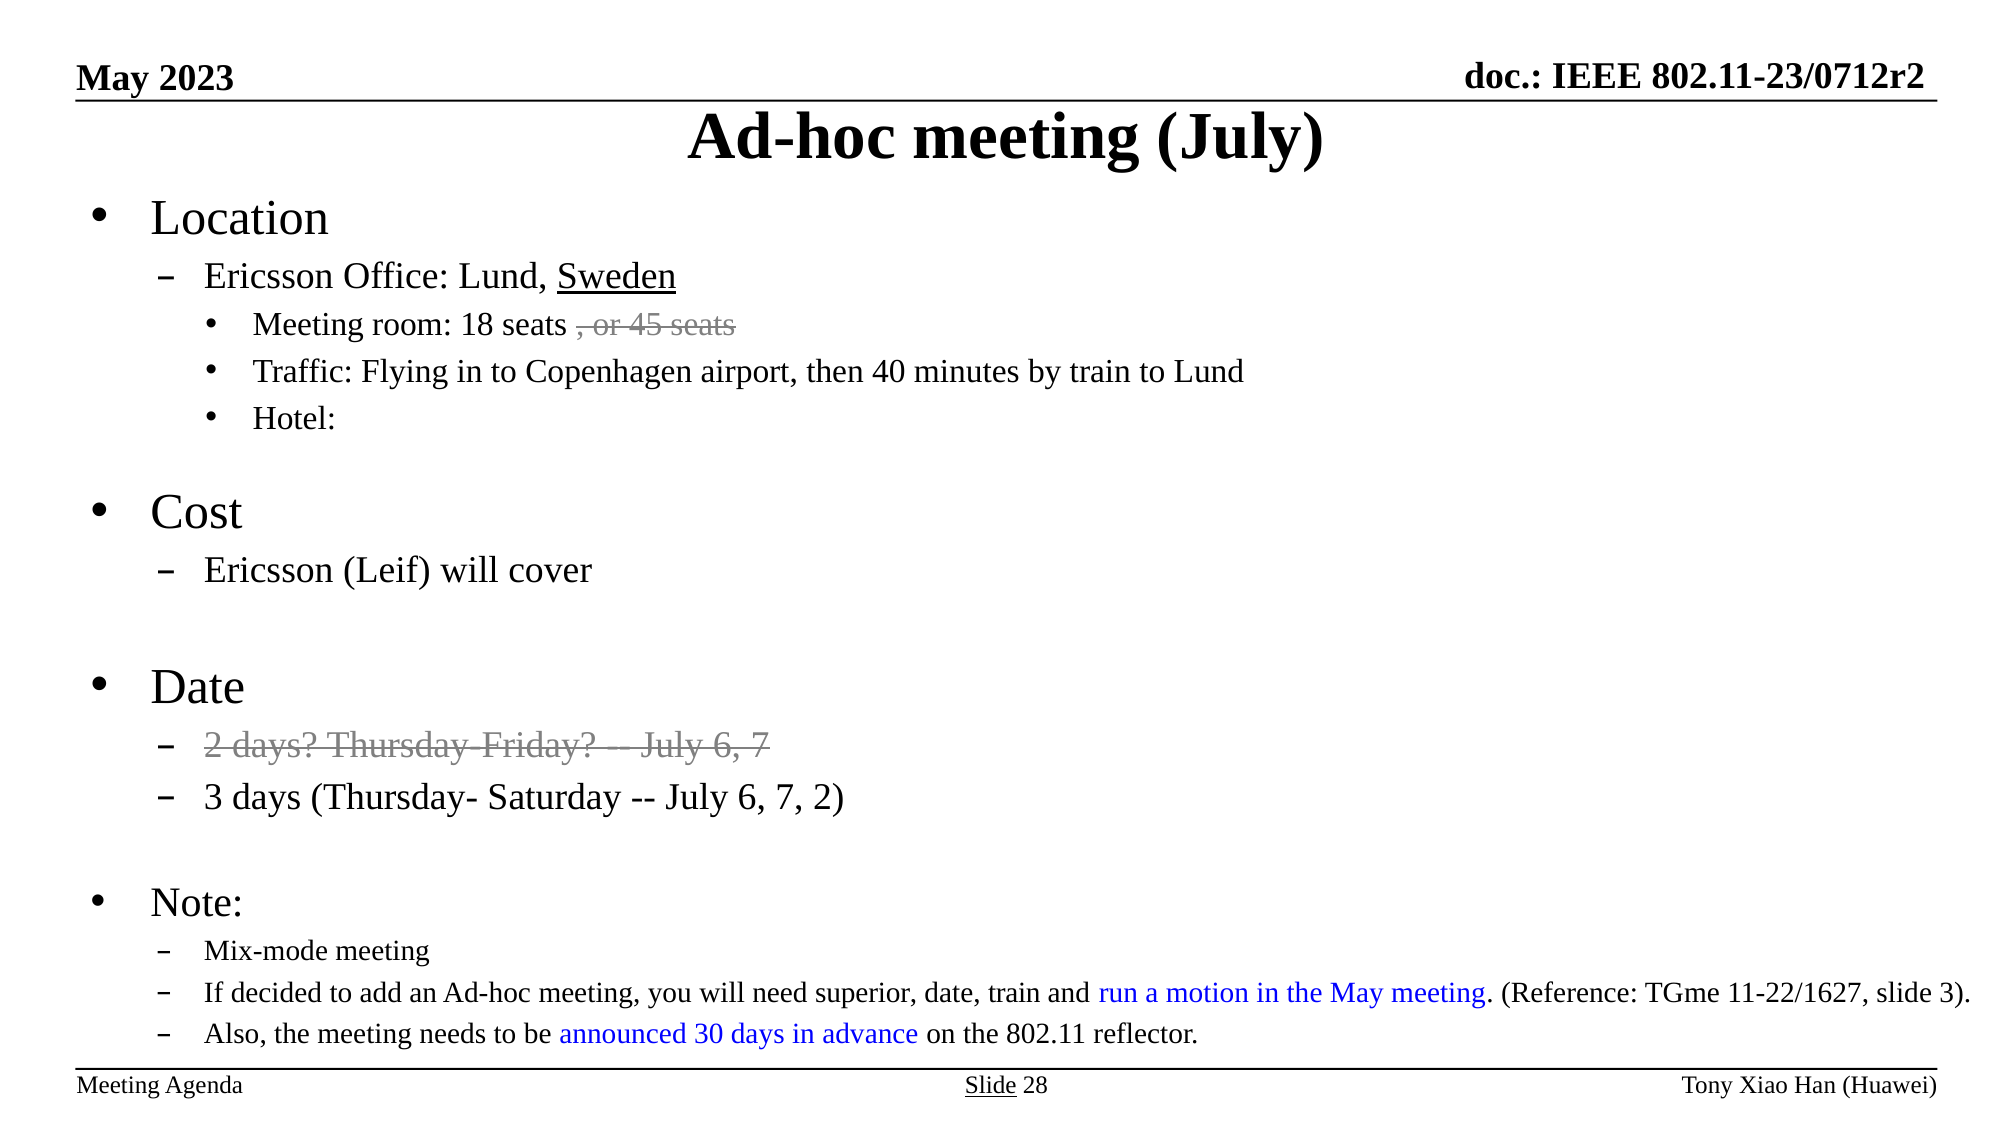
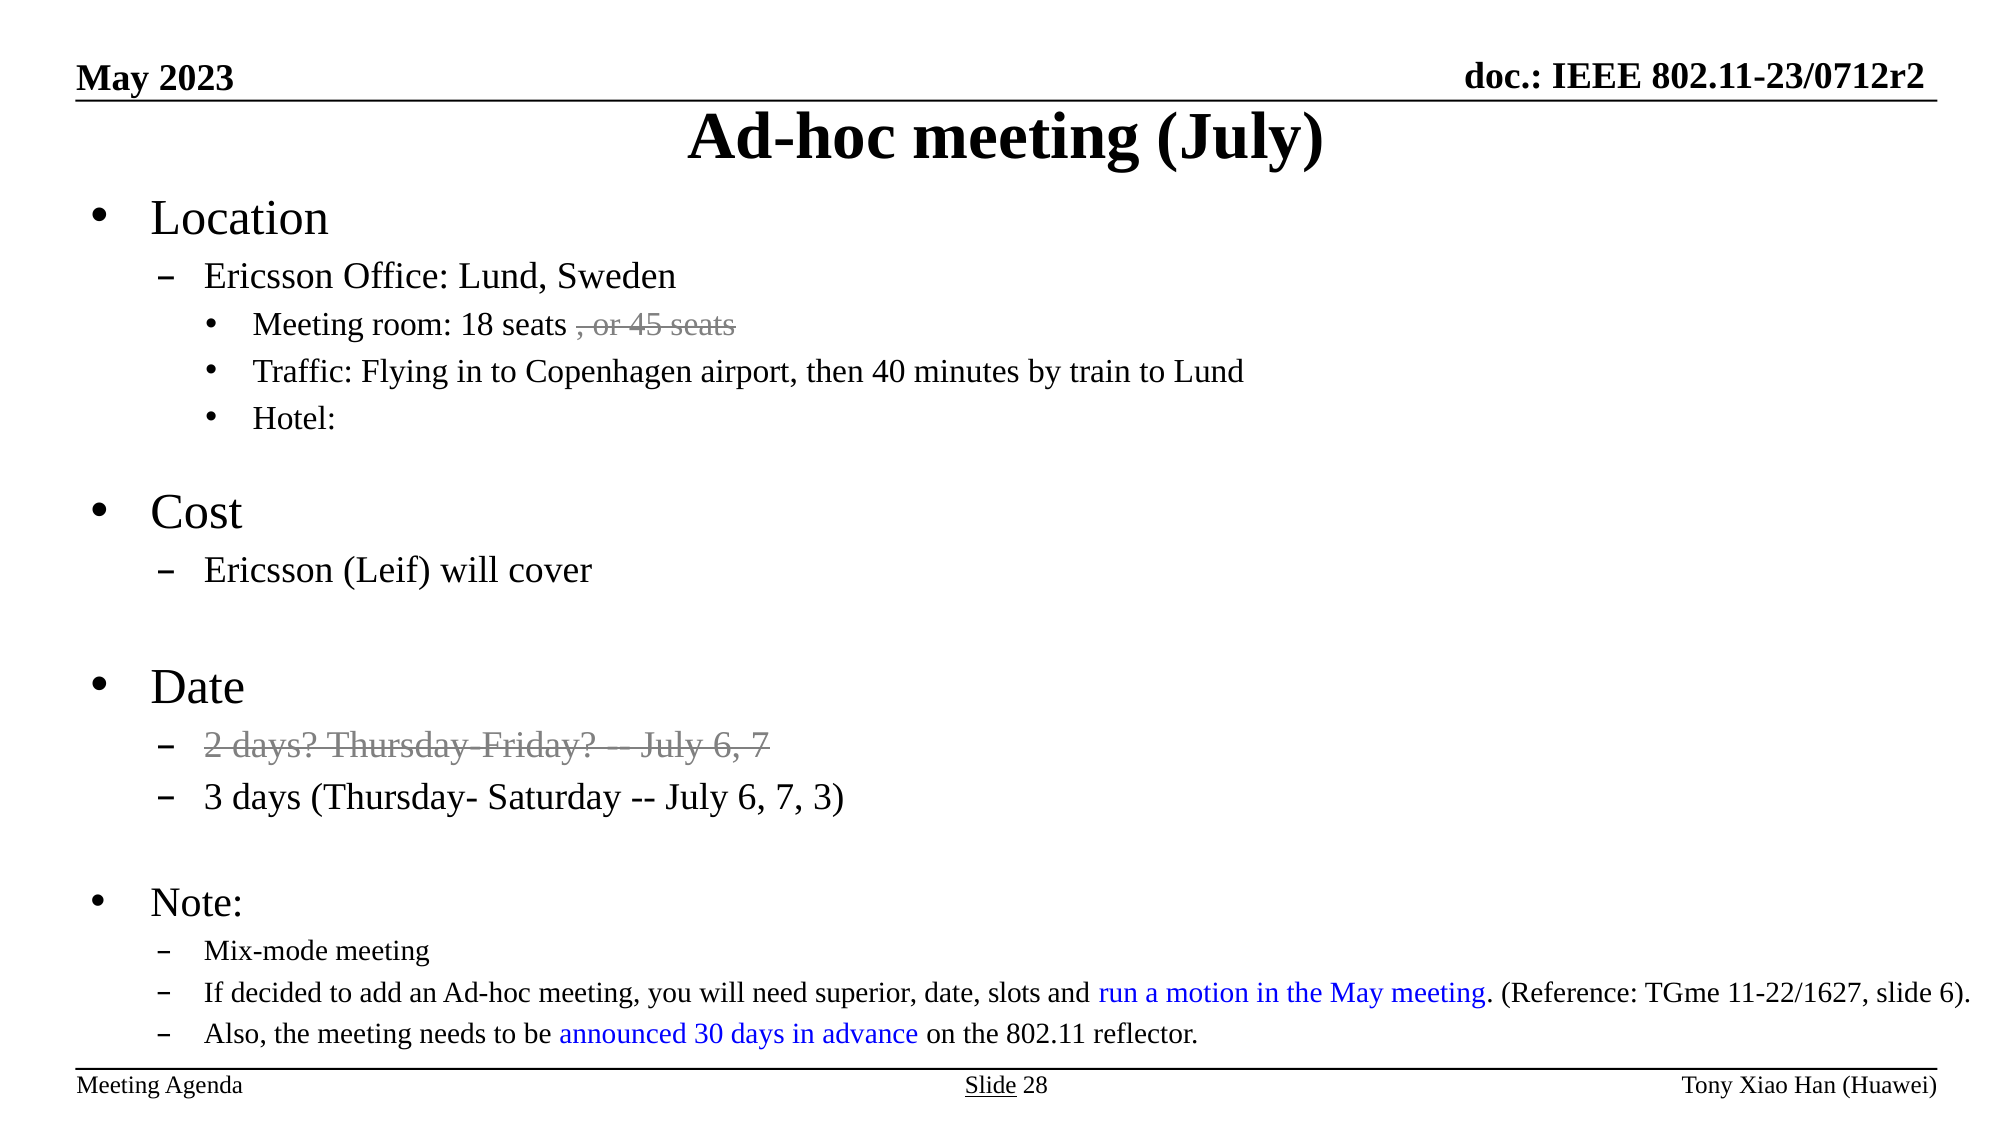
Sweden underline: present -> none
7 2: 2 -> 3
date train: train -> slots
slide 3: 3 -> 6
